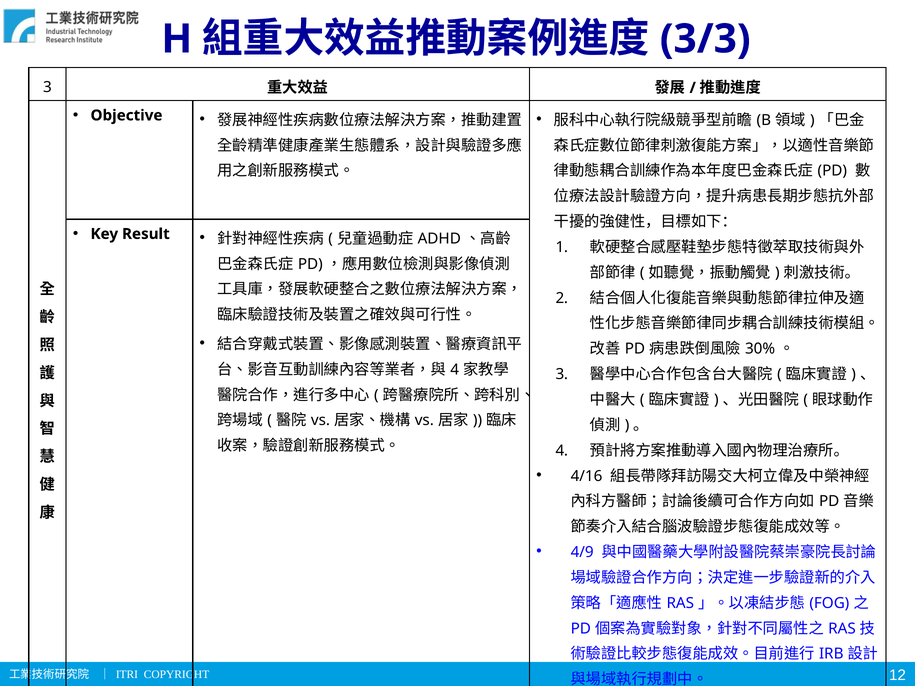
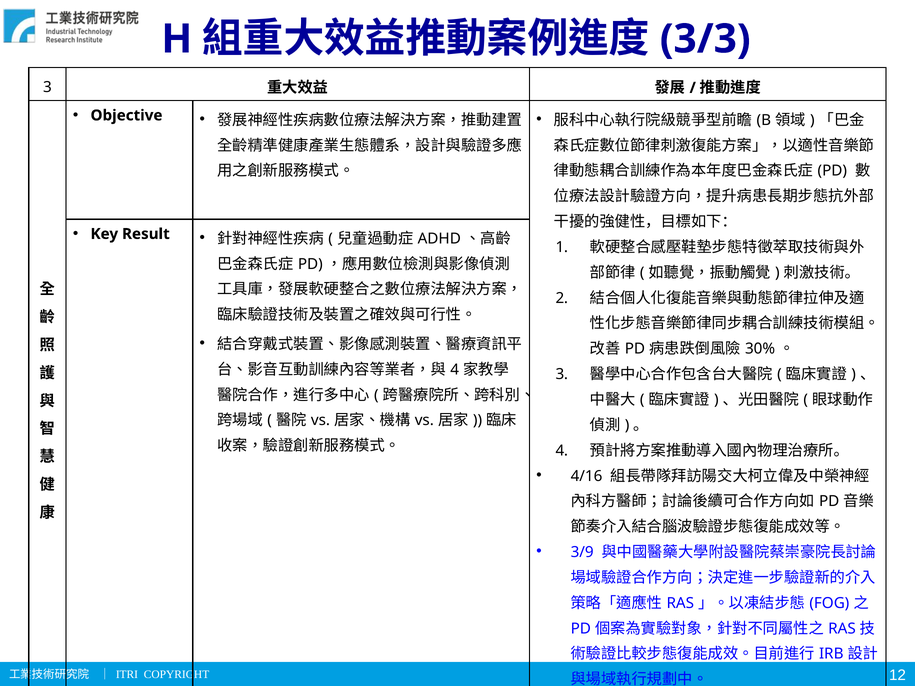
4/9: 4/9 -> 3/9
